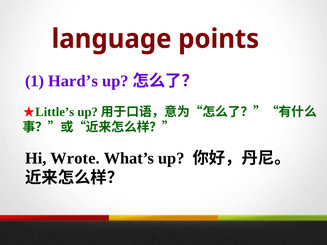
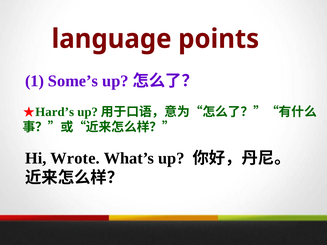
Hard’s: Hard’s -> Some’s
Little’s: Little’s -> Hard’s
